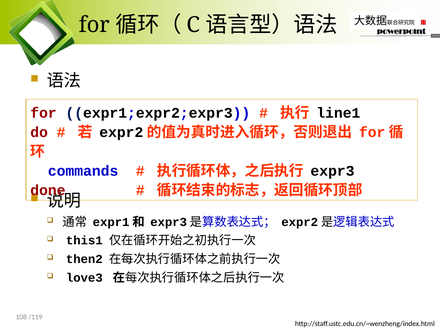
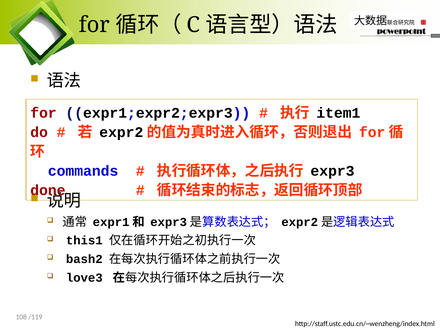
line1: line1 -> item1
then2: then2 -> bash2
